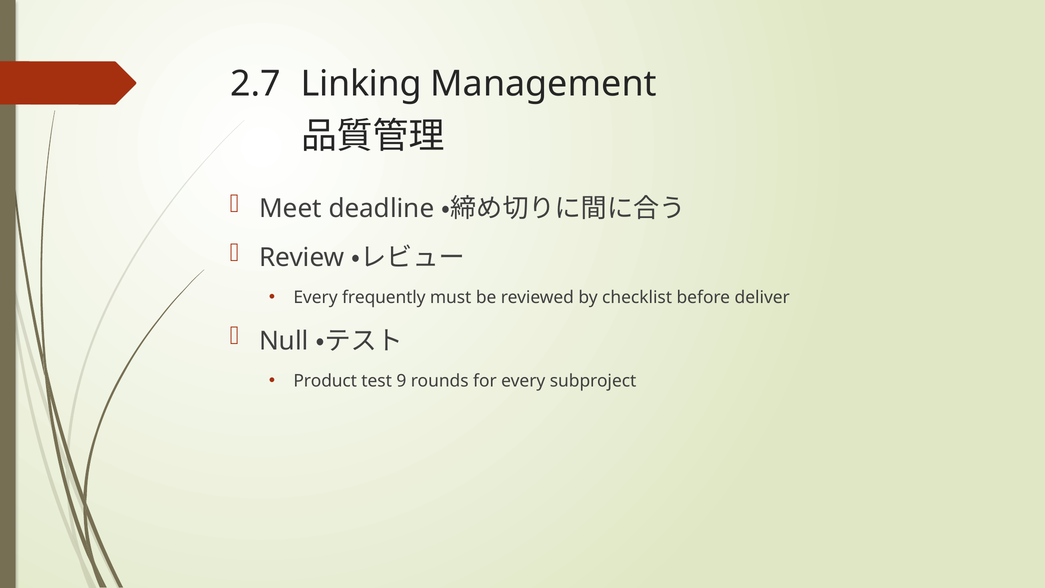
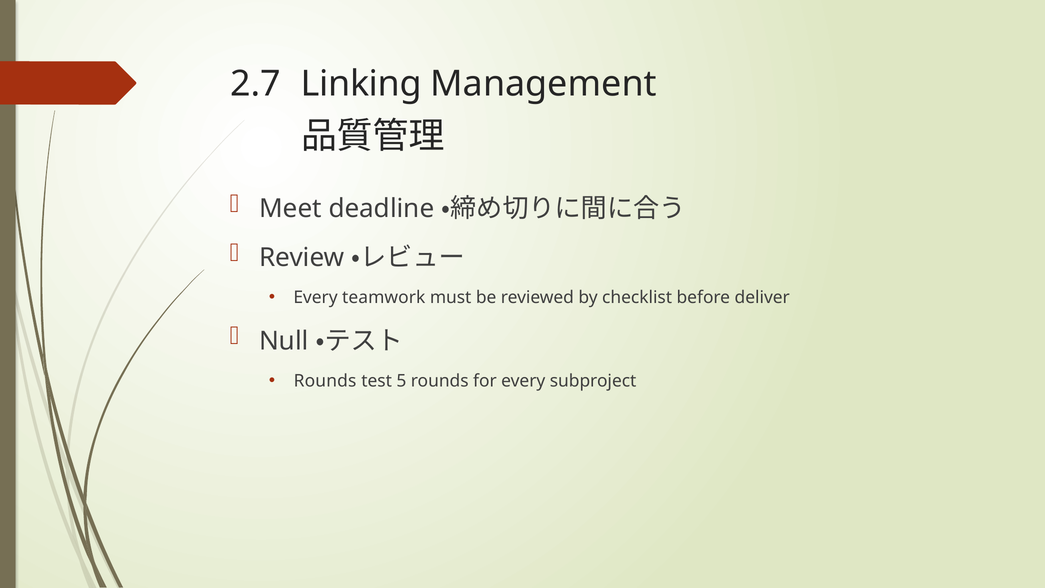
frequently: frequently -> teamwork
Product at (325, 381): Product -> Rounds
9: 9 -> 5
